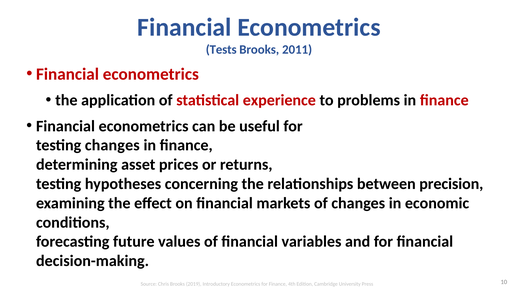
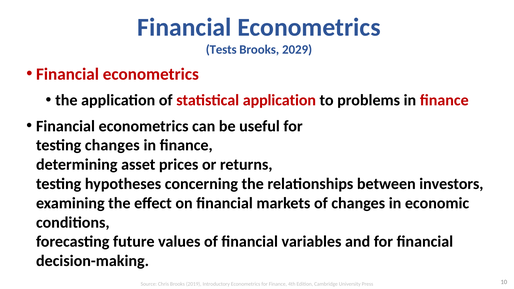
2011: 2011 -> 2029
statistical experience: experience -> application
precision: precision -> investors
